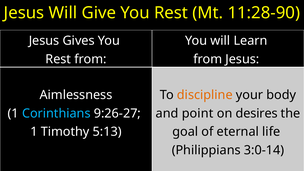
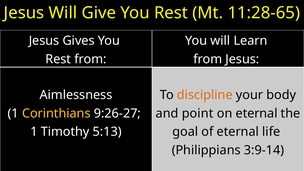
11:28-90: 11:28-90 -> 11:28-65
Corinthians colour: light blue -> yellow
on desires: desires -> eternal
3:0-14: 3:0-14 -> 3:9-14
